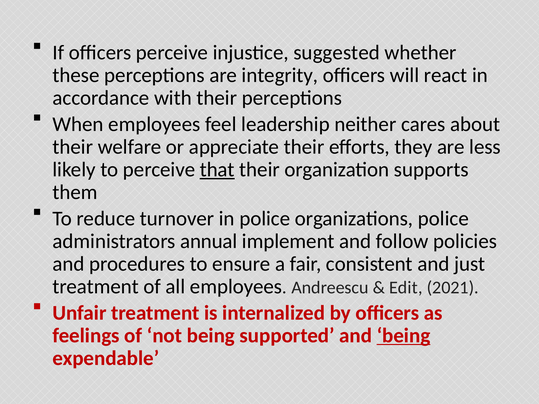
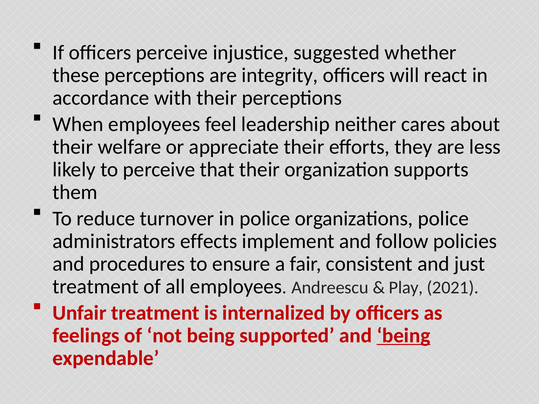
that underline: present -> none
annual: annual -> effects
Edit: Edit -> Play
